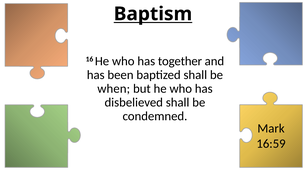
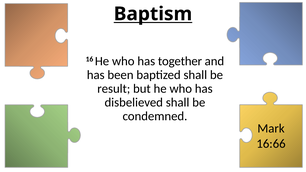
when: when -> result
16:59: 16:59 -> 16:66
